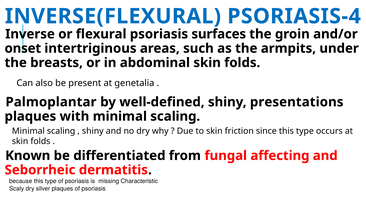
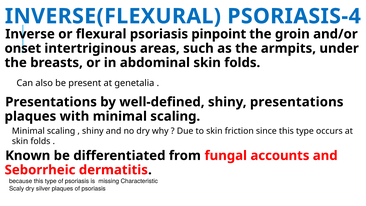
surfaces: surfaces -> pinpoint
Palmoplantar at (51, 102): Palmoplantar -> Presentations
affecting: affecting -> accounts
